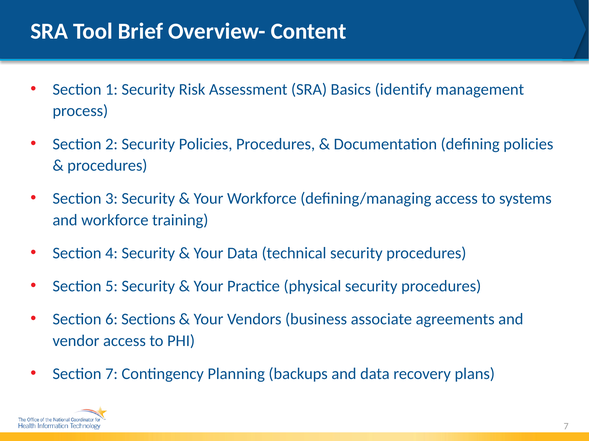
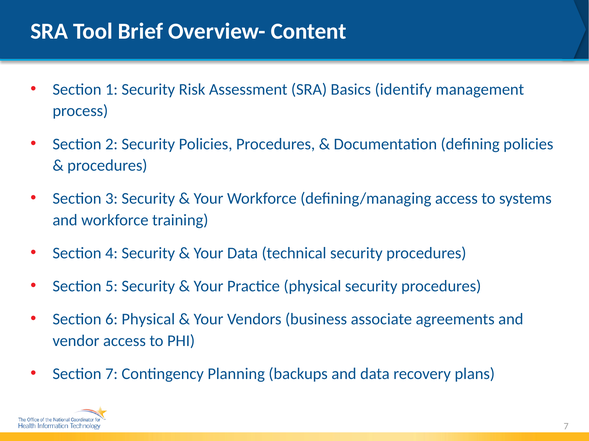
6 Sections: Sections -> Physical
